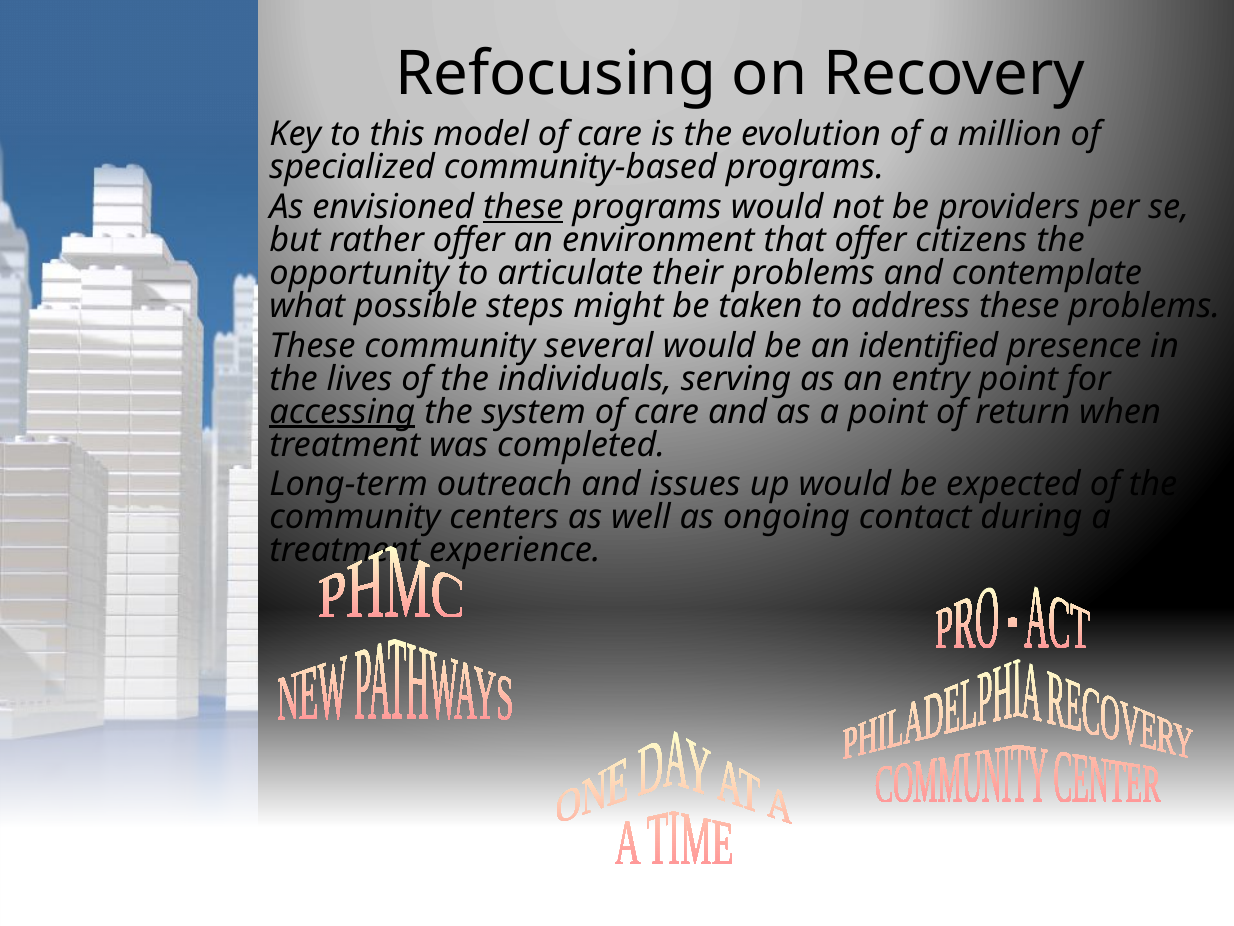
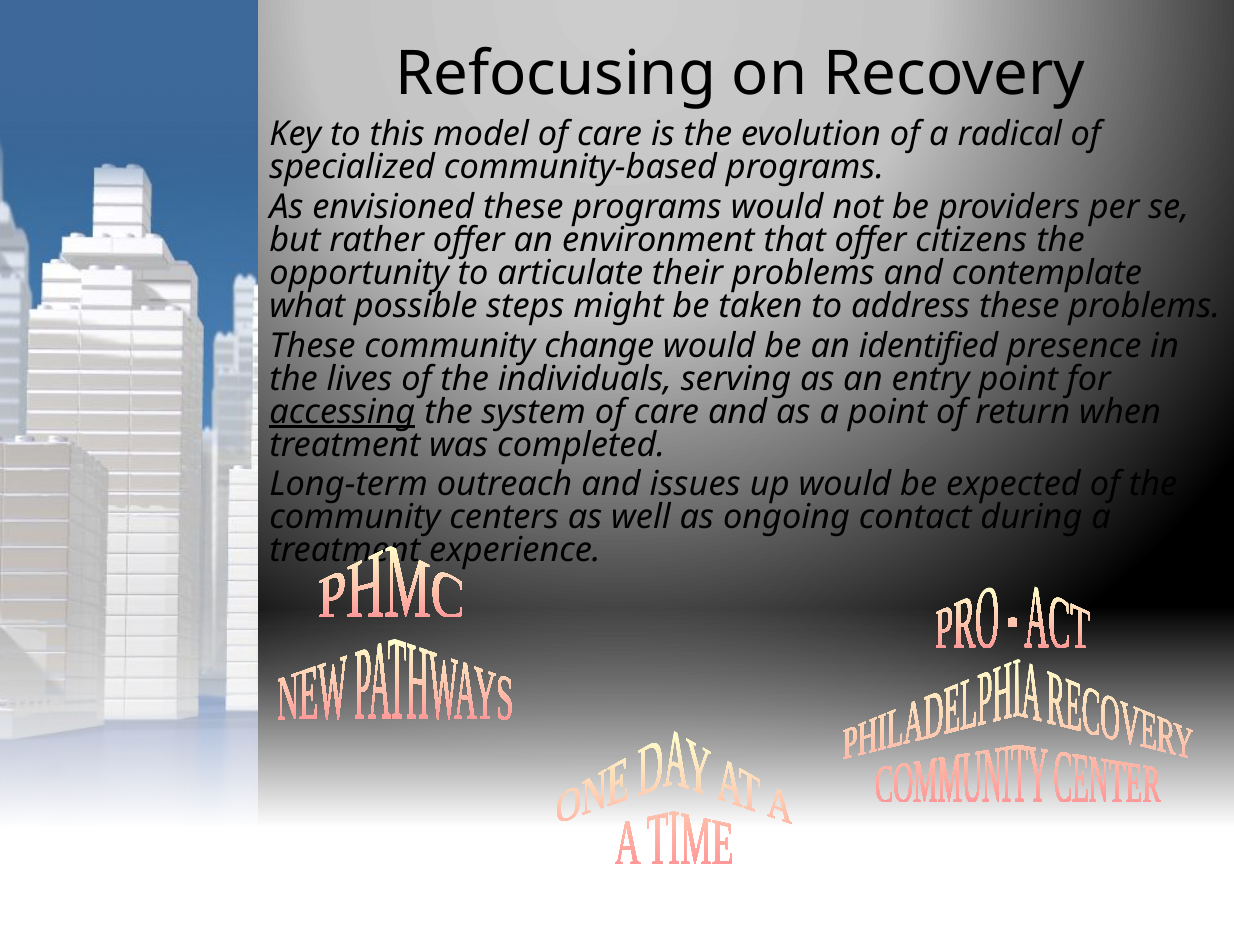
million: million -> radical
these at (523, 207) underline: present -> none
several: several -> change
